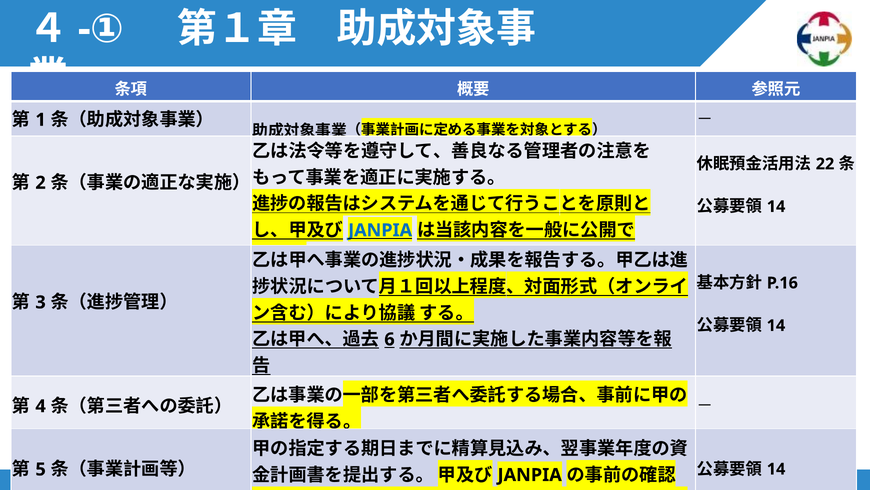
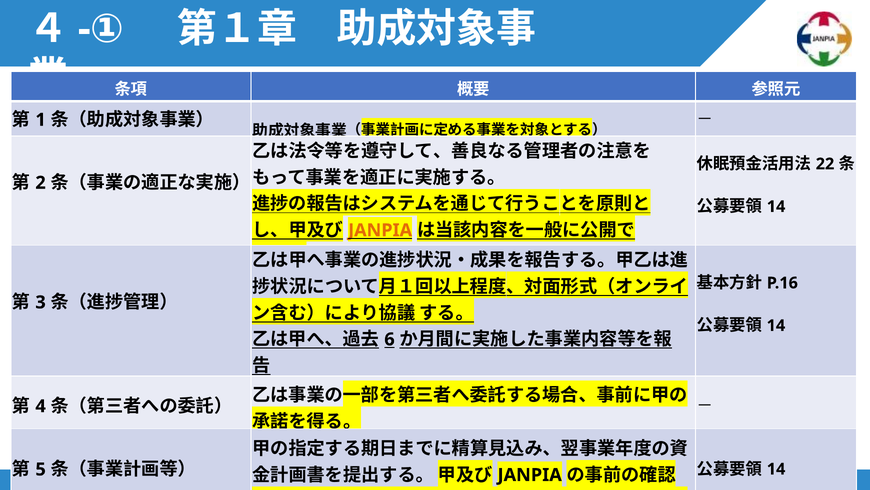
JANPIA at (380, 230) colour: blue -> orange
